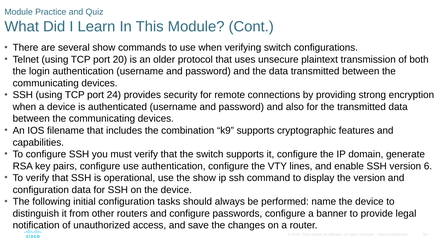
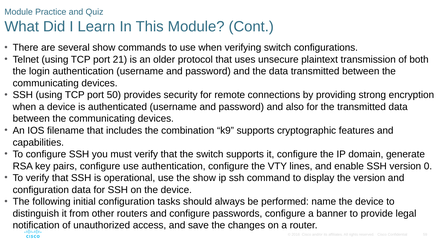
20: 20 -> 21
24: 24 -> 50
6: 6 -> 0
